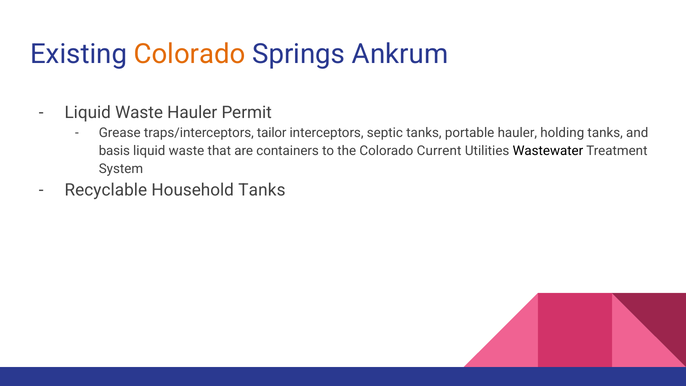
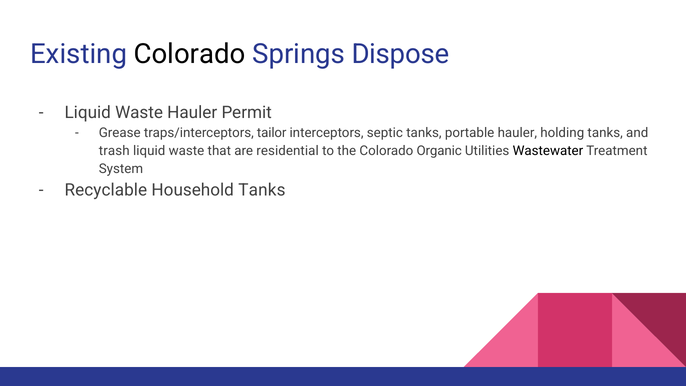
Colorado at (190, 54) colour: orange -> black
Ankrum: Ankrum -> Dispose
basis: basis -> trash
containers: containers -> residential
Current: Current -> Organic
